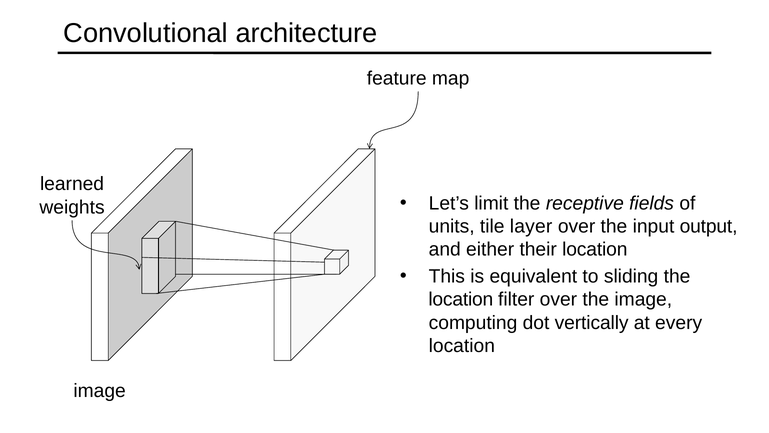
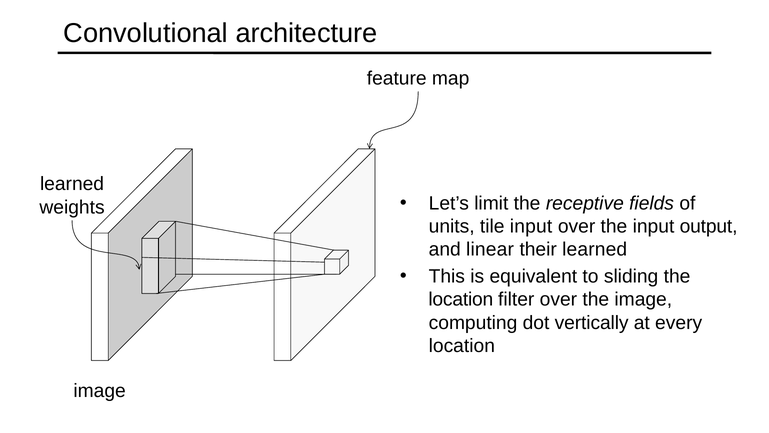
tile layer: layer -> input
either: either -> linear
their location: location -> learned
